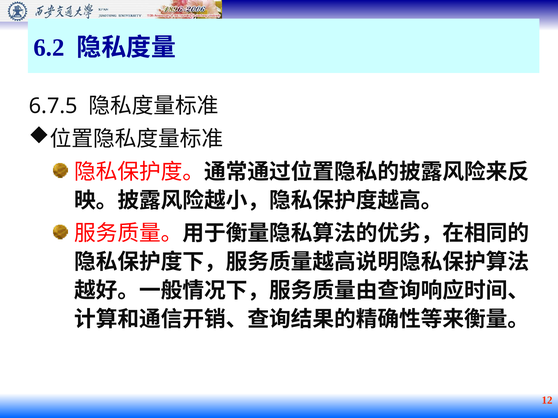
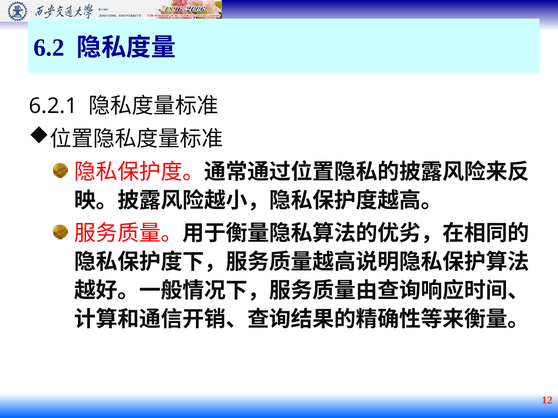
6.7.5: 6.7.5 -> 6.2.1
